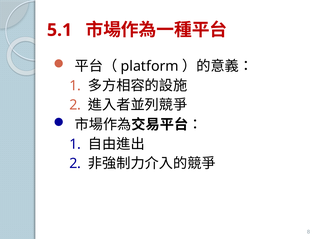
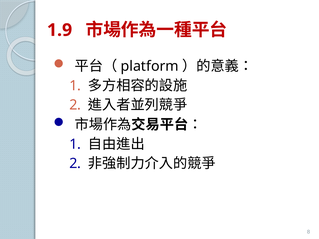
5.1: 5.1 -> 1.9
